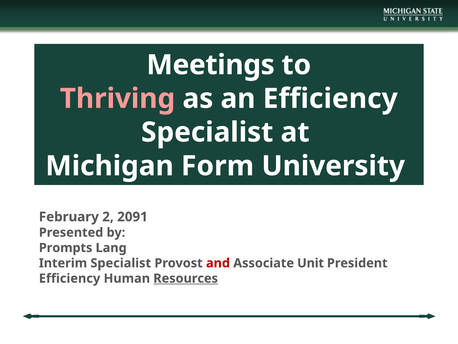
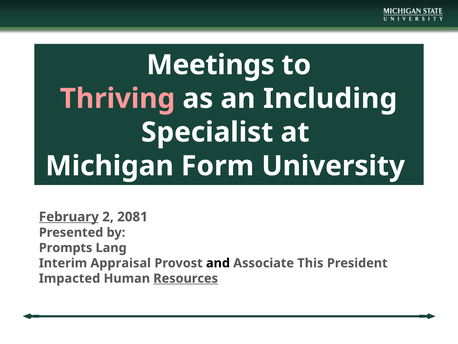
an Efficiency: Efficiency -> Including
February underline: none -> present
2091: 2091 -> 2081
Interim Specialist: Specialist -> Appraisal
and colour: red -> black
Unit: Unit -> This
Efficiency at (70, 278): Efficiency -> Impacted
